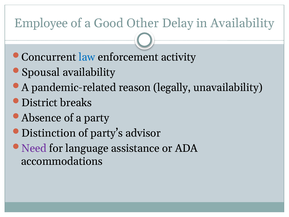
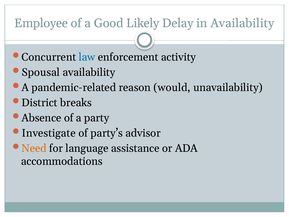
Other: Other -> Likely
legally: legally -> would
Distinction: Distinction -> Investigate
Need colour: purple -> orange
